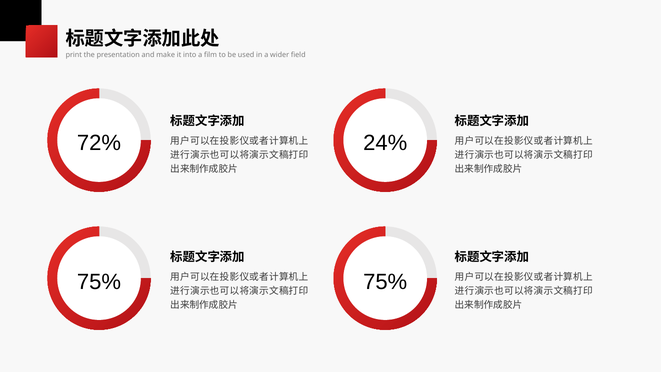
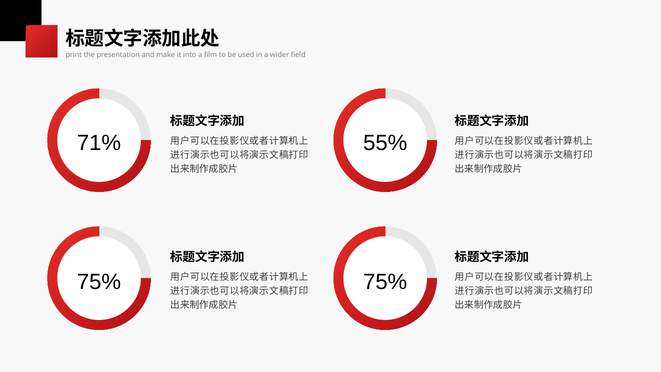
72%: 72% -> 71%
24%: 24% -> 55%
